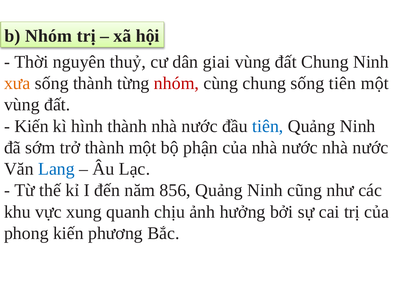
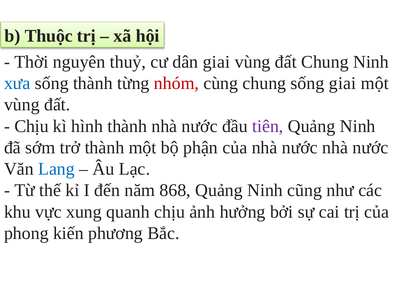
b Nhóm: Nhóm -> Thuộc
xưa colour: orange -> blue
sống tiên: tiên -> giai
Kiến at (31, 126): Kiến -> Chịu
tiên at (268, 126) colour: blue -> purple
856: 856 -> 868
